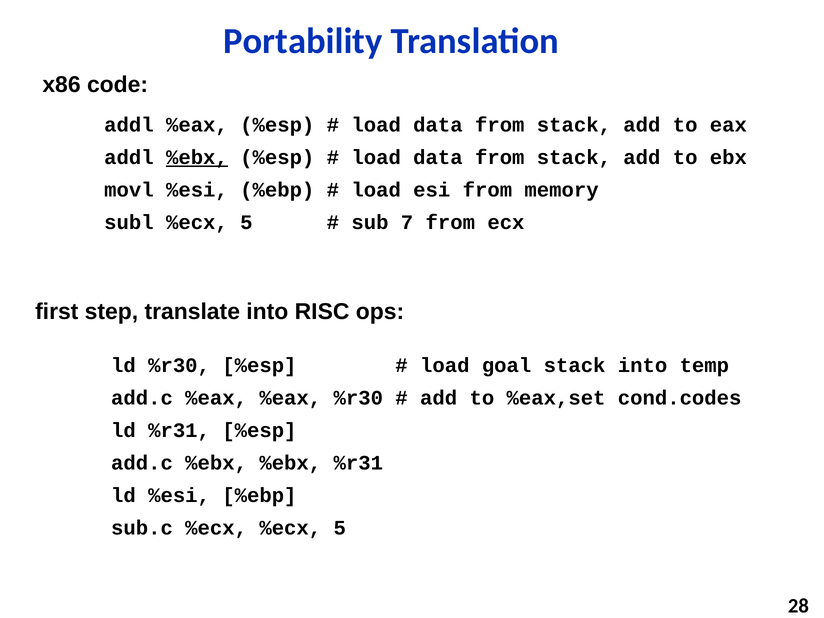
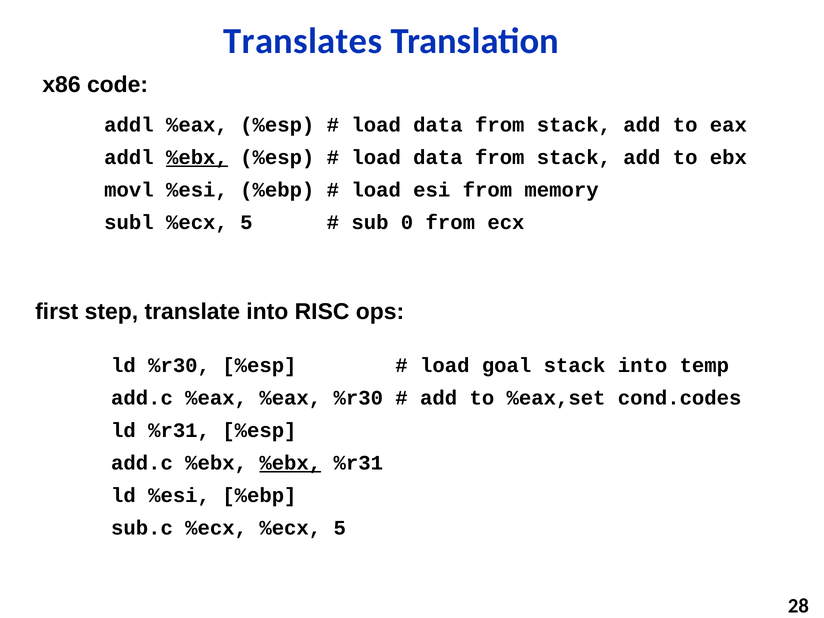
Portability: Portability -> Translates
7: 7 -> 0
%ebx at (290, 463) underline: none -> present
